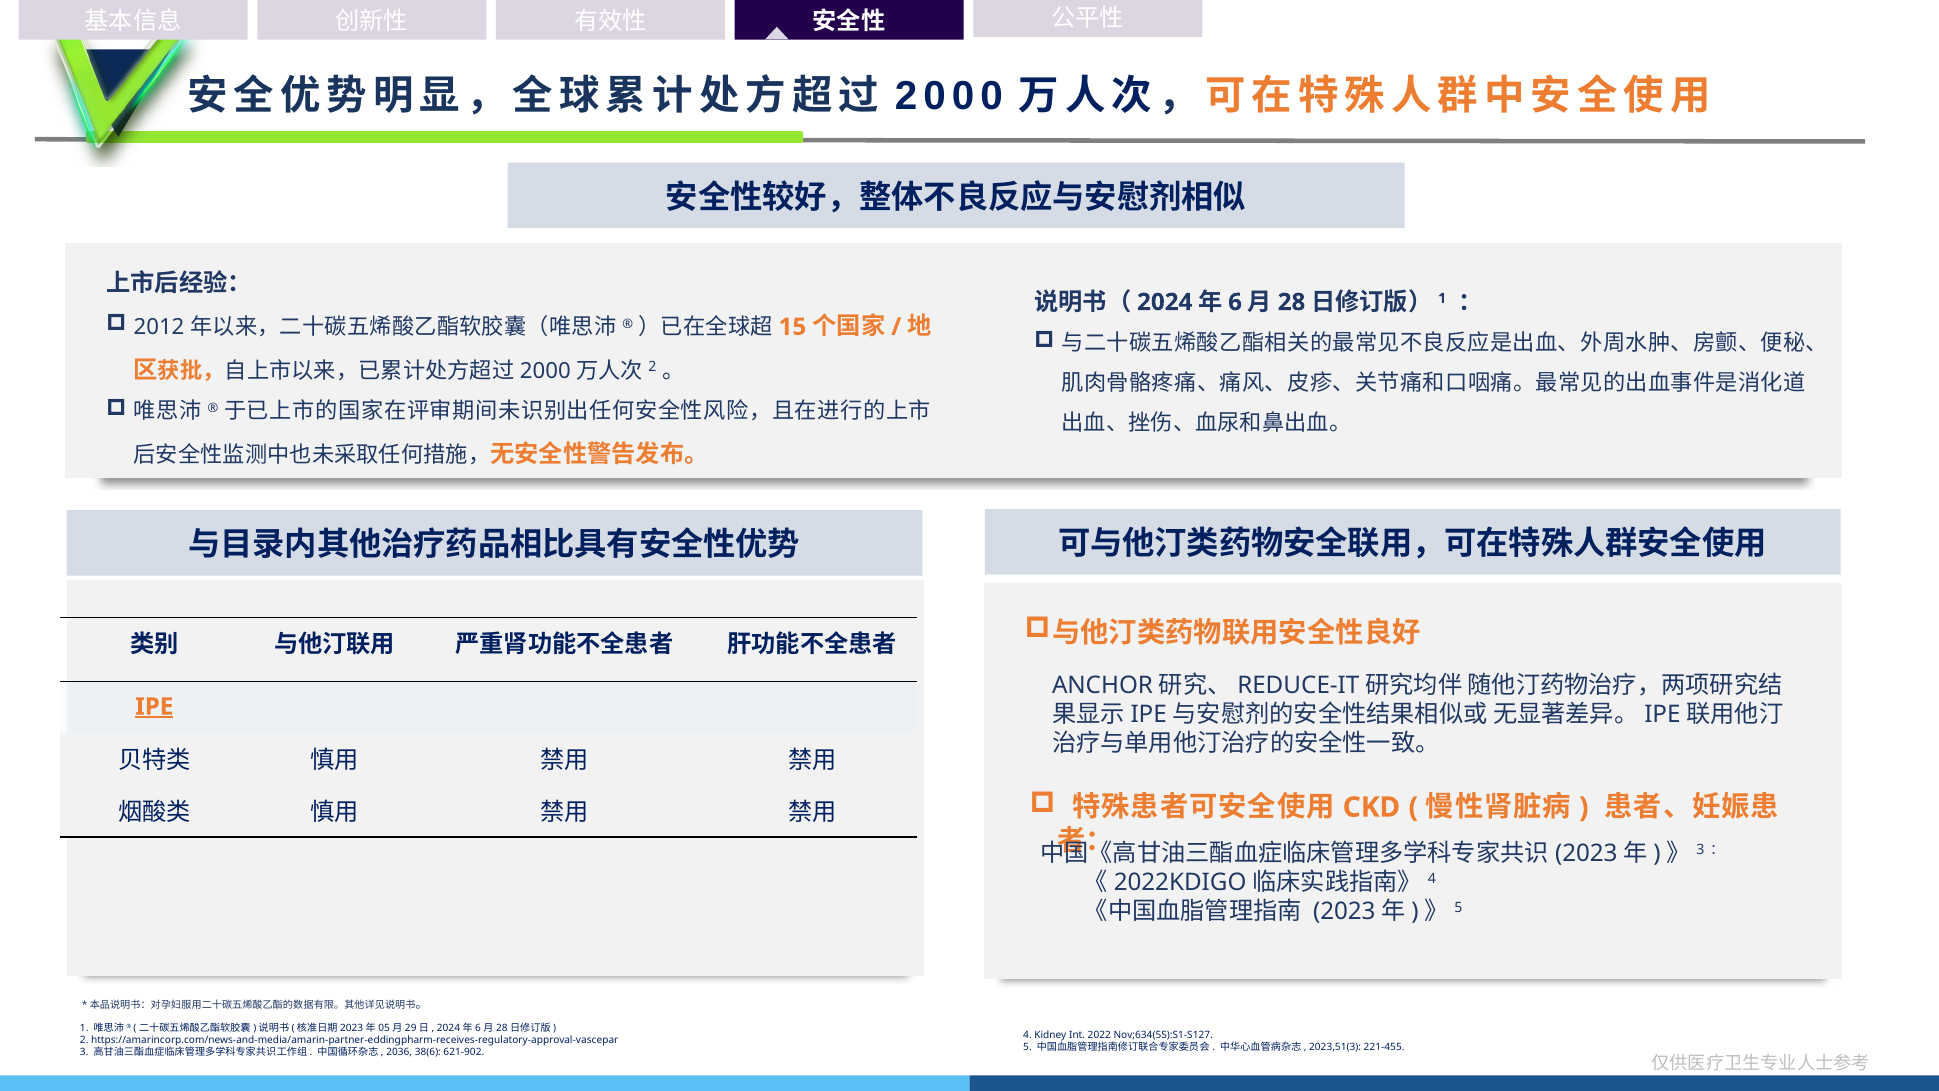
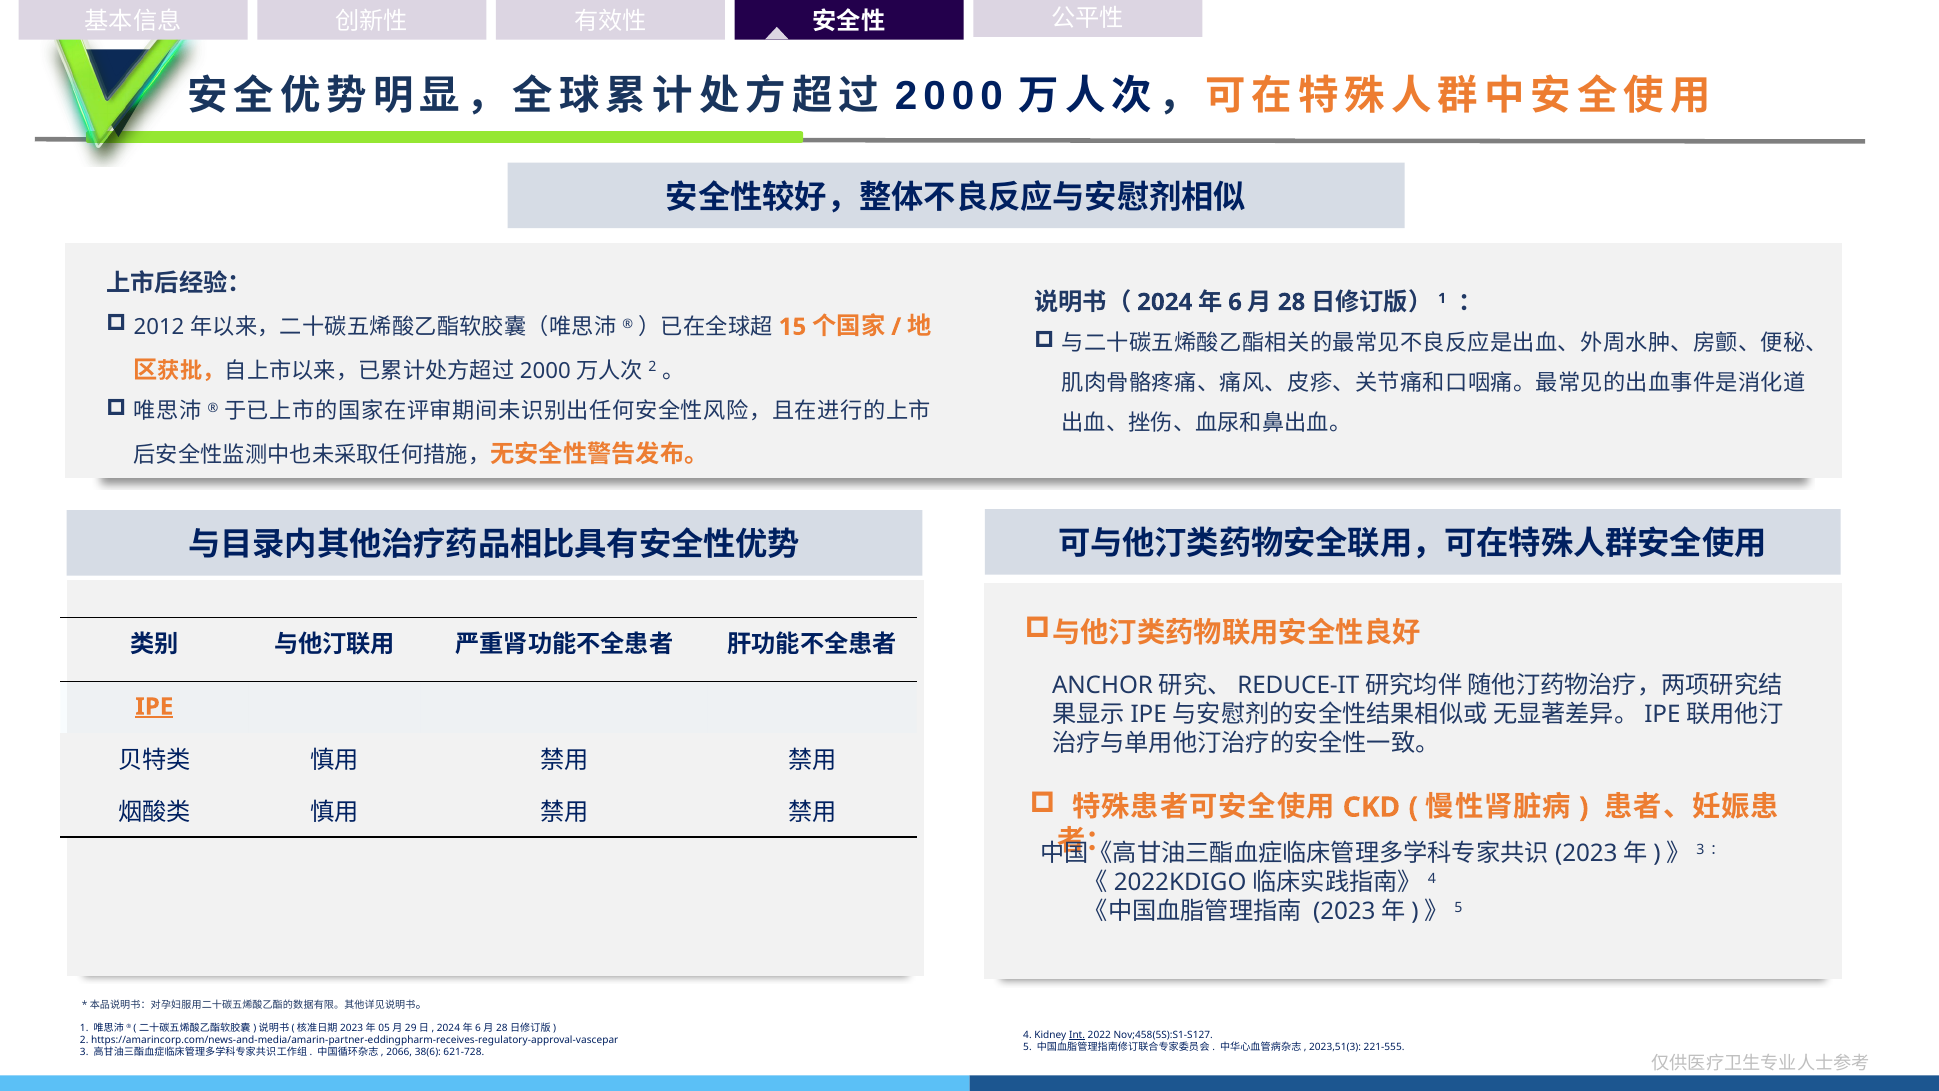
Int underline: none -> present
Nov;634(5S):S1-S127: Nov;634(5S):S1-S127 -> Nov;458(5S):S1-S127
221-455: 221-455 -> 221-555
2036: 2036 -> 2066
621-902: 621-902 -> 621-728
